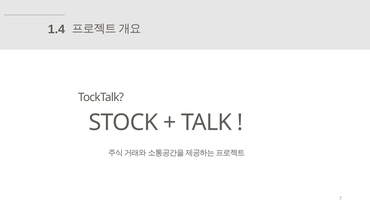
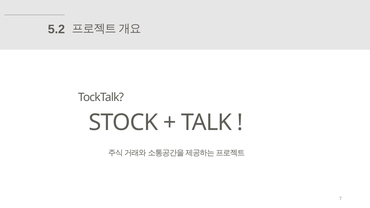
1.4: 1.4 -> 5.2
